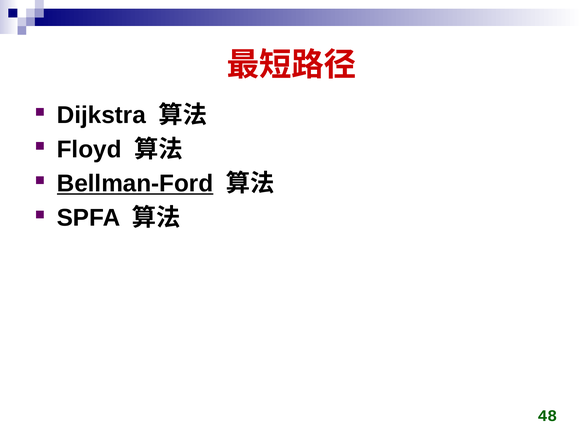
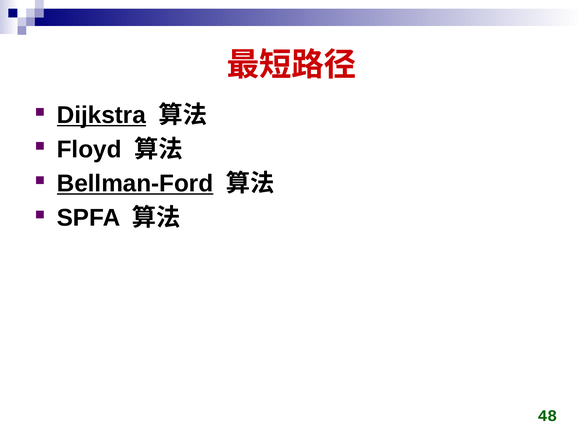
Dijkstra underline: none -> present
